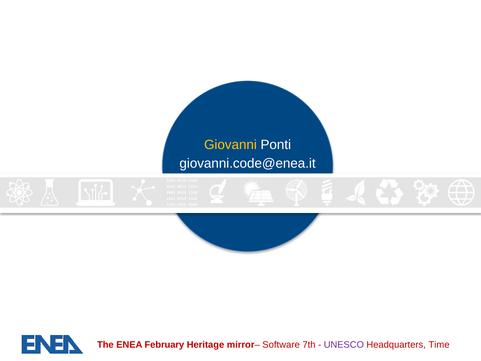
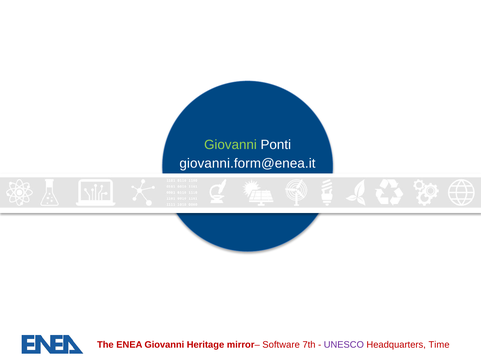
Giovanni at (230, 145) colour: yellow -> light green
giovanni.code@enea.it: giovanni.code@enea.it -> giovanni.form@enea.it
ENEA February: February -> Giovanni
